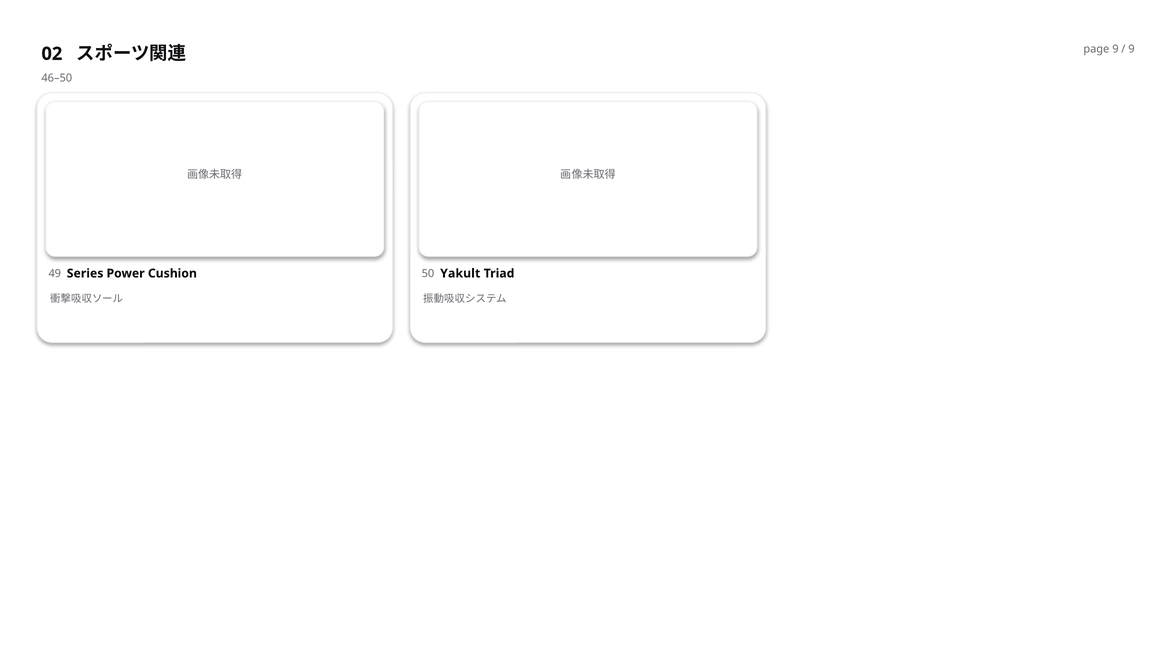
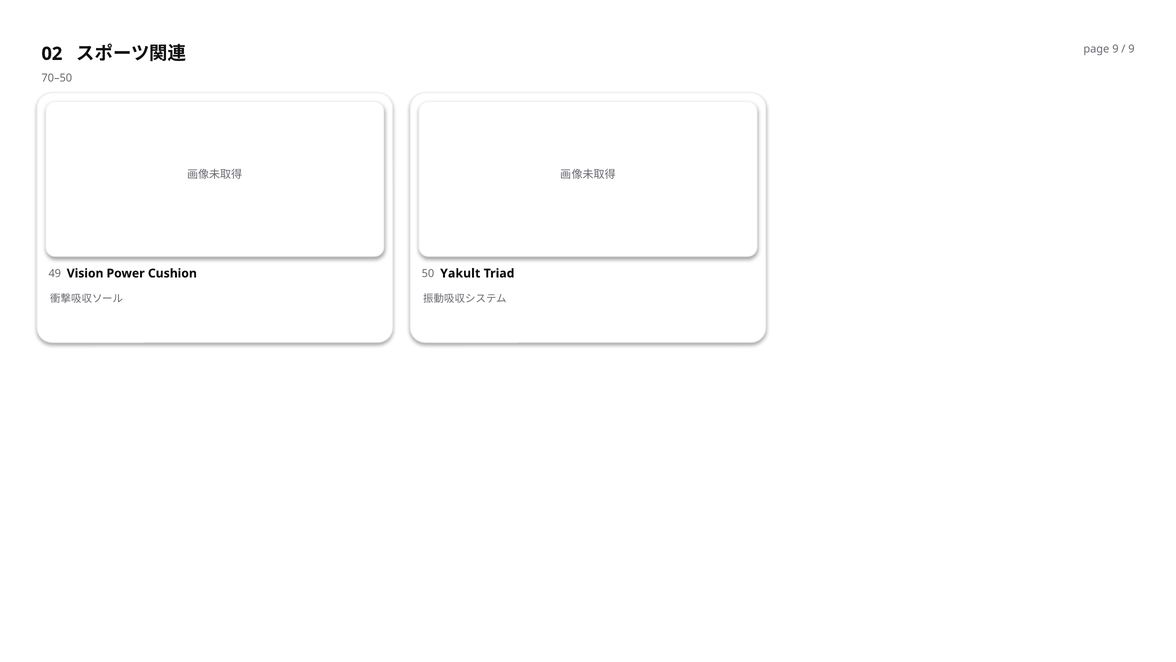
46–50: 46–50 -> 70–50
Series: Series -> Vision
